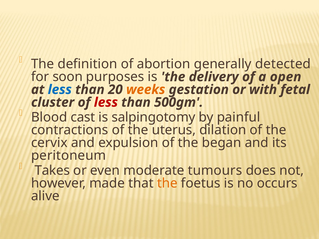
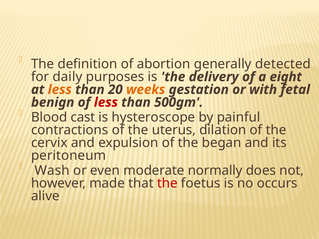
soon: soon -> daily
open: open -> eight
less at (60, 90) colour: blue -> orange
cluster: cluster -> benign
salpingotomy: salpingotomy -> hysteroscope
Takes: Takes -> Wash
tumours: tumours -> normally
the at (167, 184) colour: orange -> red
